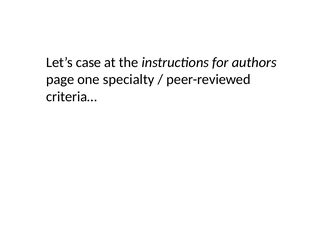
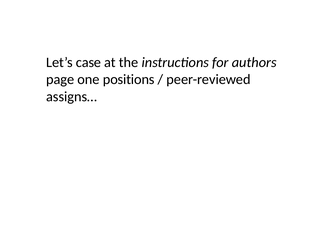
specialty: specialty -> positions
criteria…: criteria… -> assigns…
